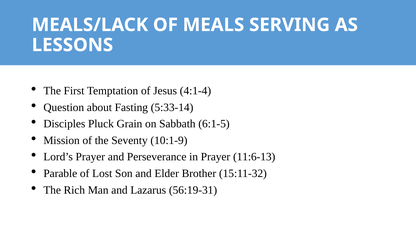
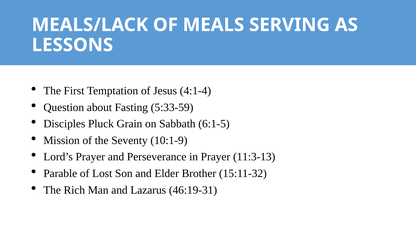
5:33-14: 5:33-14 -> 5:33-59
11:6-13: 11:6-13 -> 11:3-13
56:19-31: 56:19-31 -> 46:19-31
